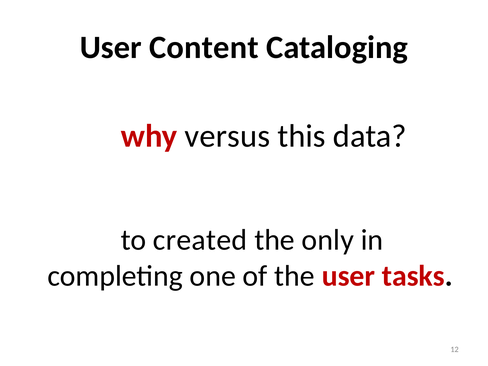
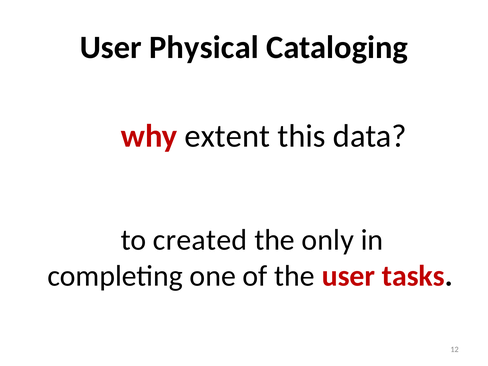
Content: Content -> Physical
versus: versus -> extent
